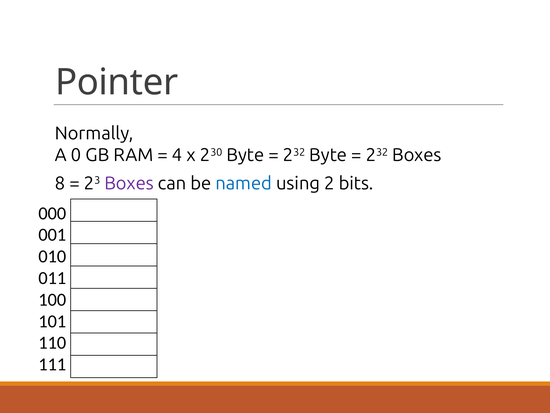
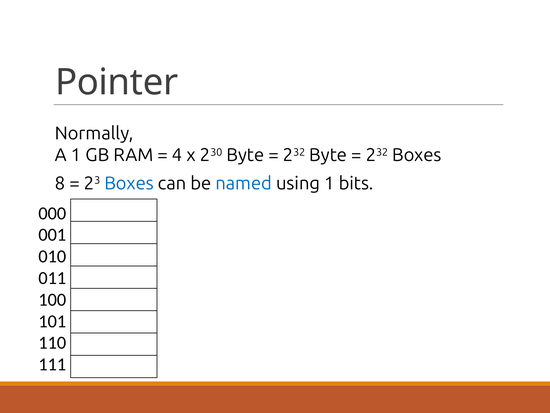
A 0: 0 -> 1
Boxes at (129, 183) colour: purple -> blue
using 2: 2 -> 1
